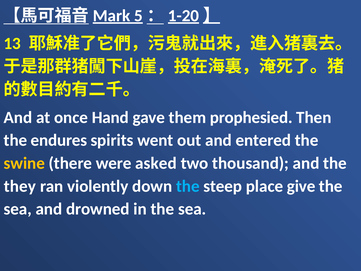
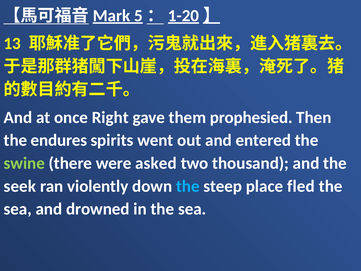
Hand: Hand -> Right
swine colour: yellow -> light green
they: they -> seek
give: give -> fled
